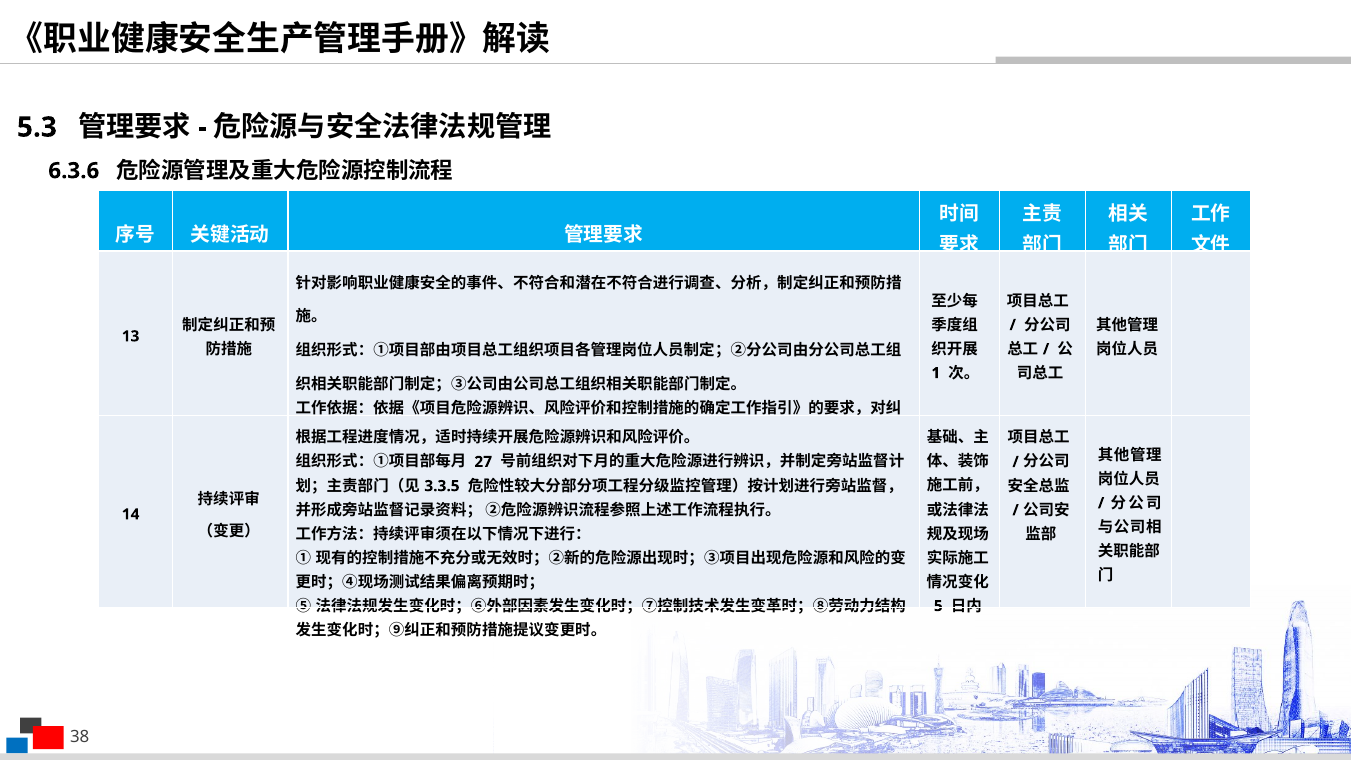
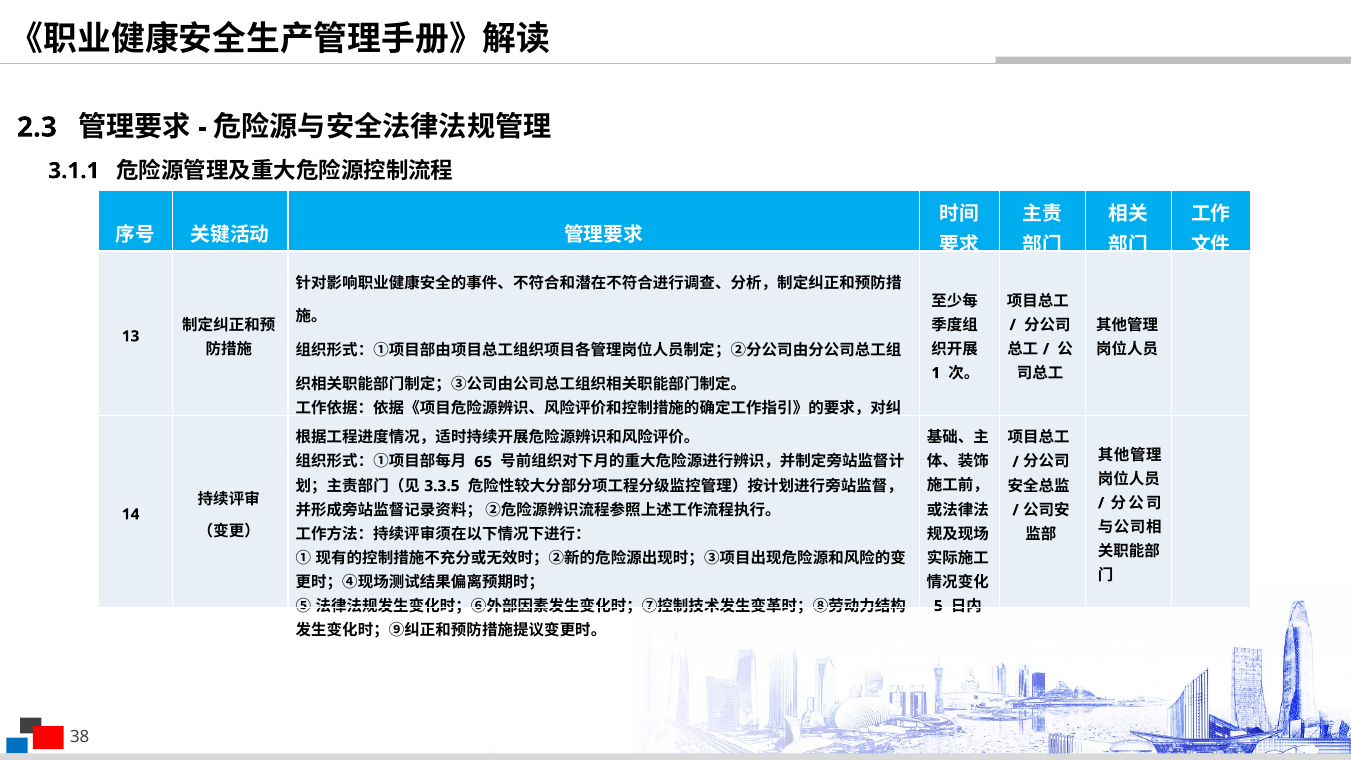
5.3: 5.3 -> 2.3
6.3.6: 6.3.6 -> 3.1.1
27: 27 -> 65
